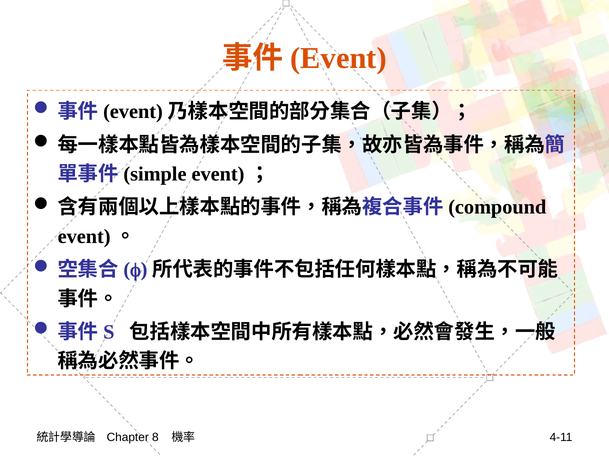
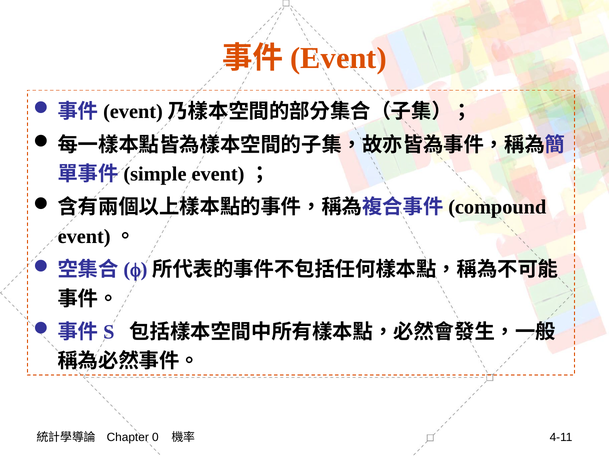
8: 8 -> 0
